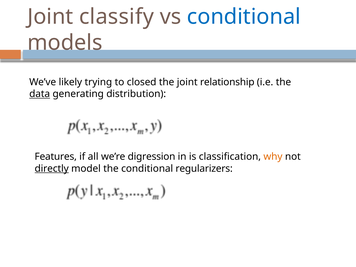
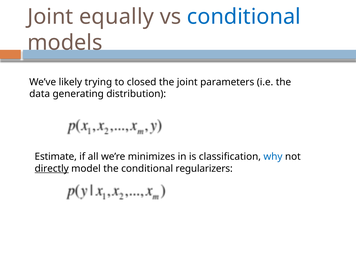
classify: classify -> equally
relationship: relationship -> parameters
data underline: present -> none
Features: Features -> Estimate
digression: digression -> minimizes
why colour: orange -> blue
